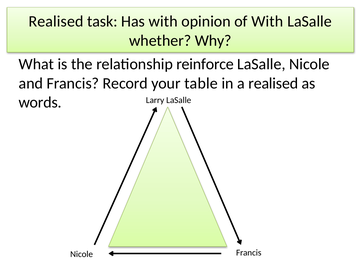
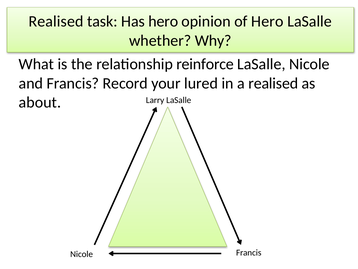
Has with: with -> hero
of With: With -> Hero
table: table -> lured
words: words -> about
